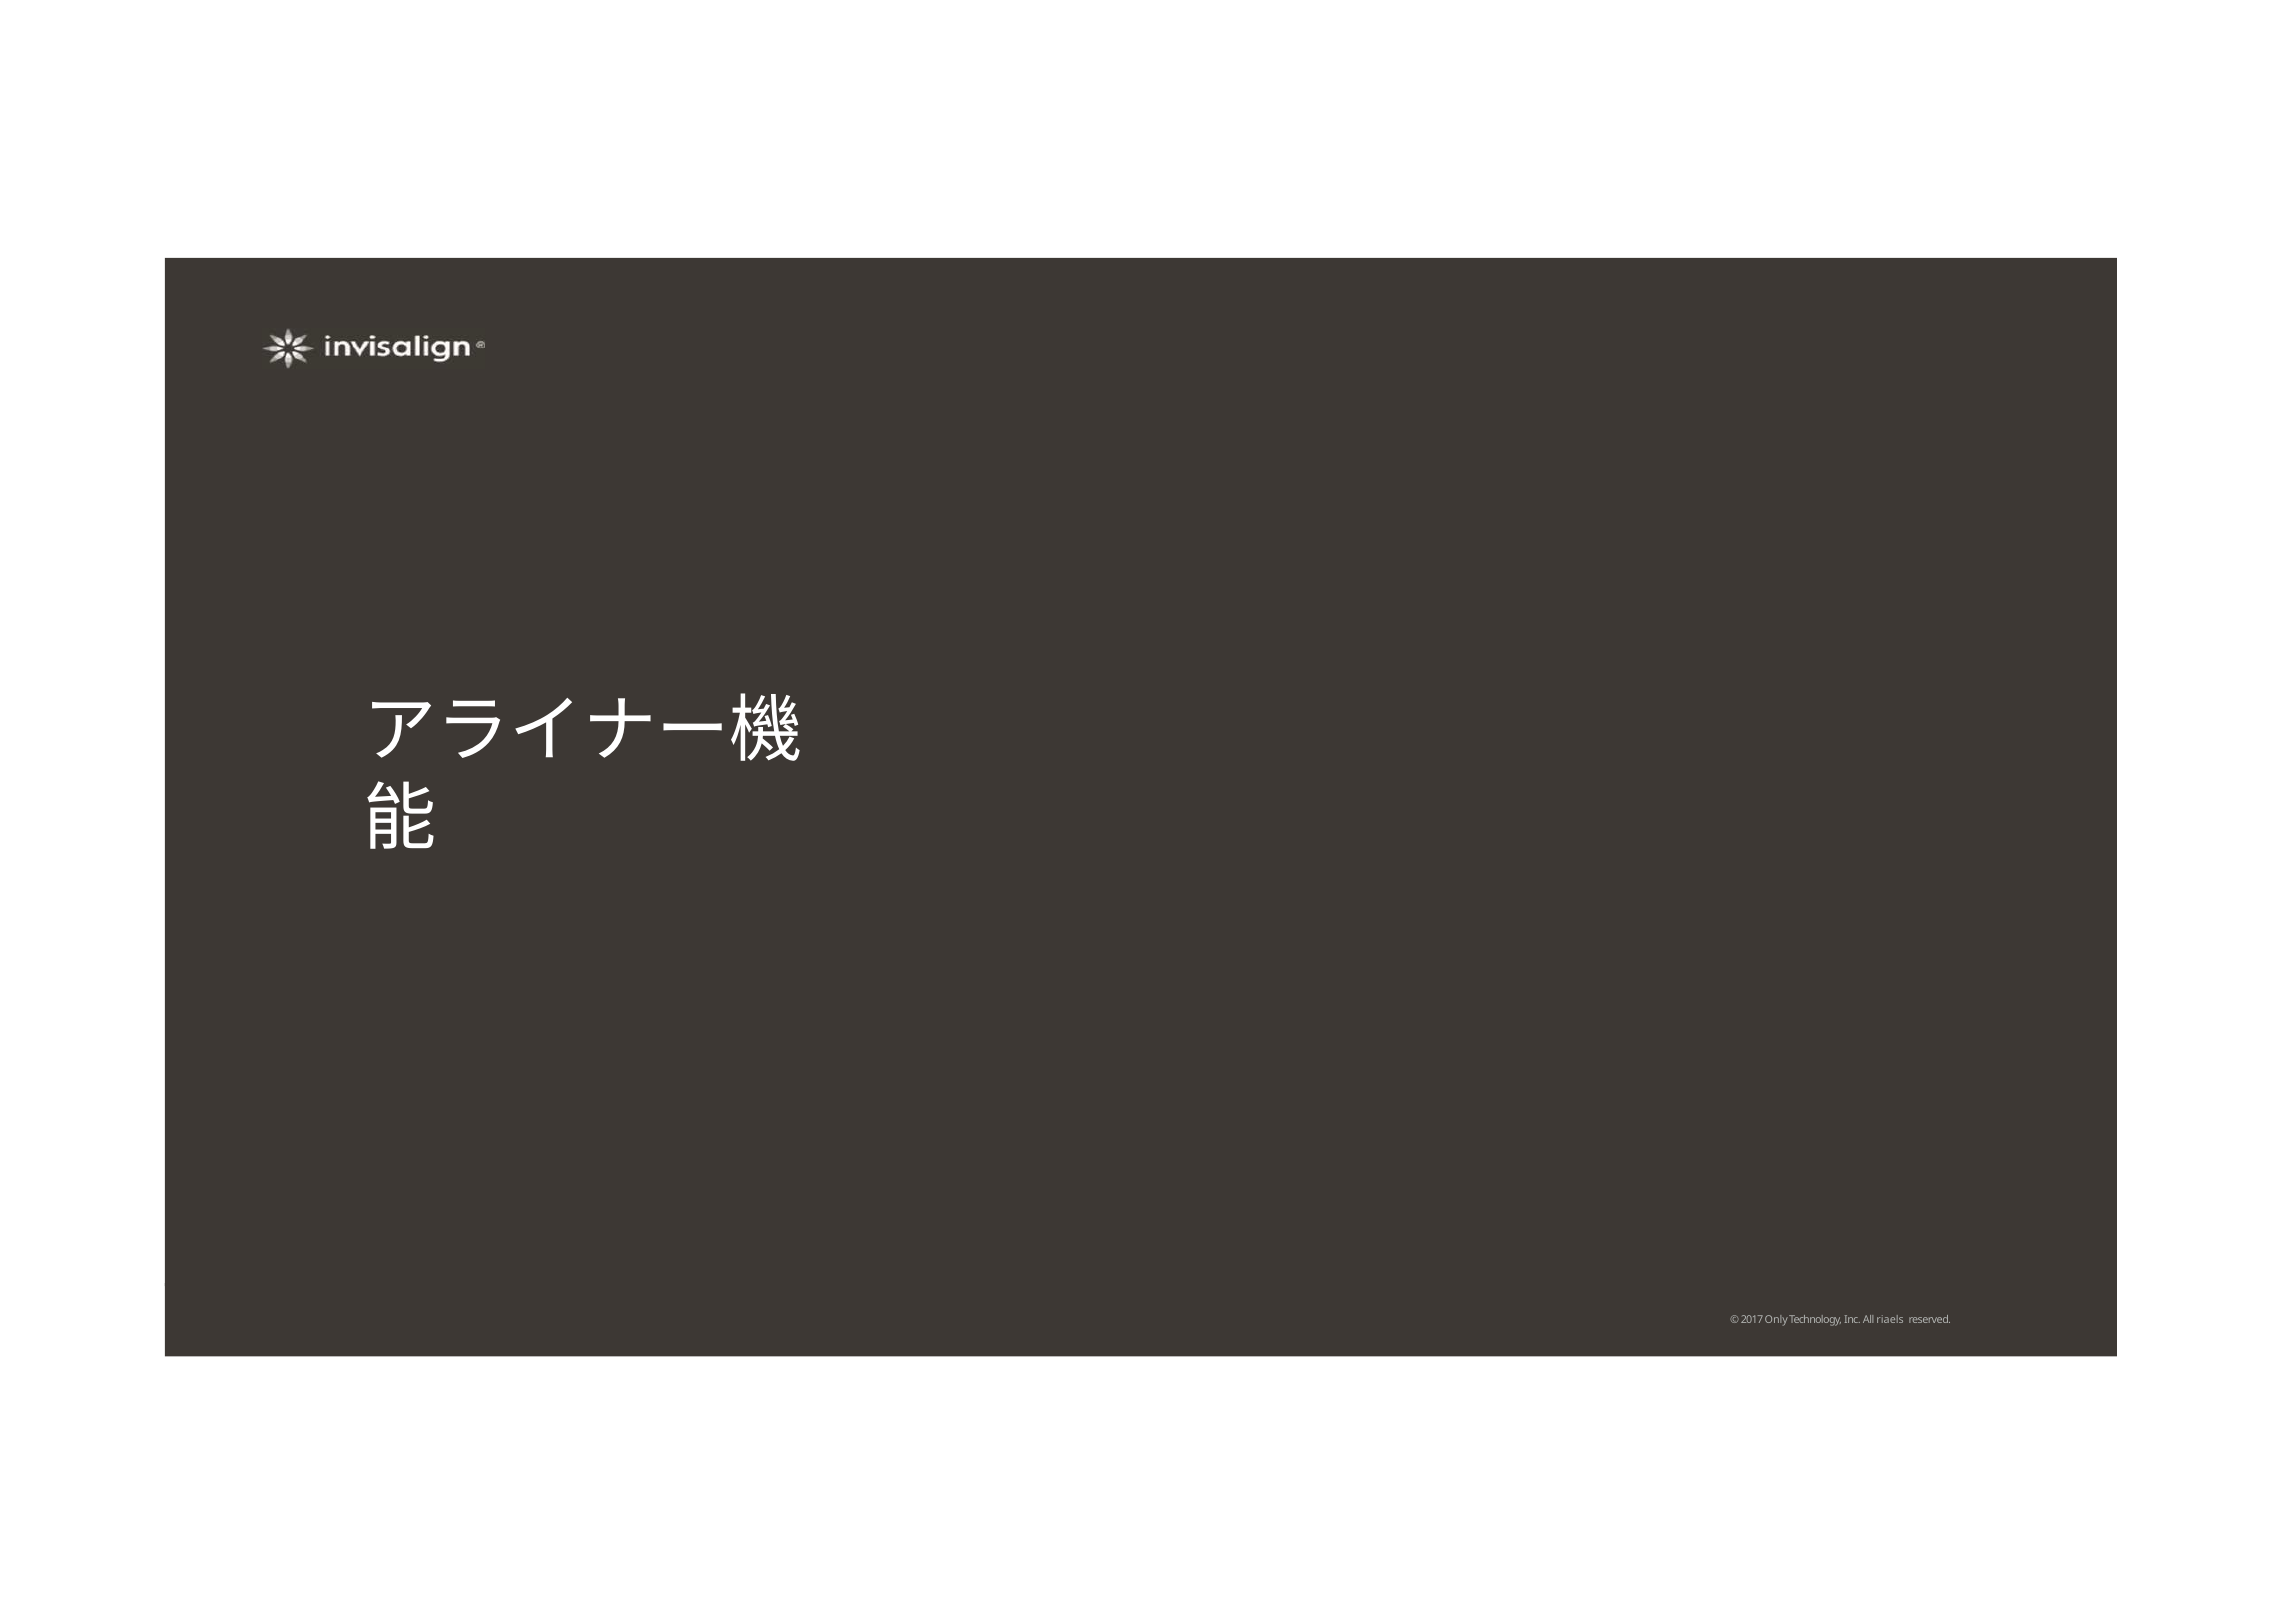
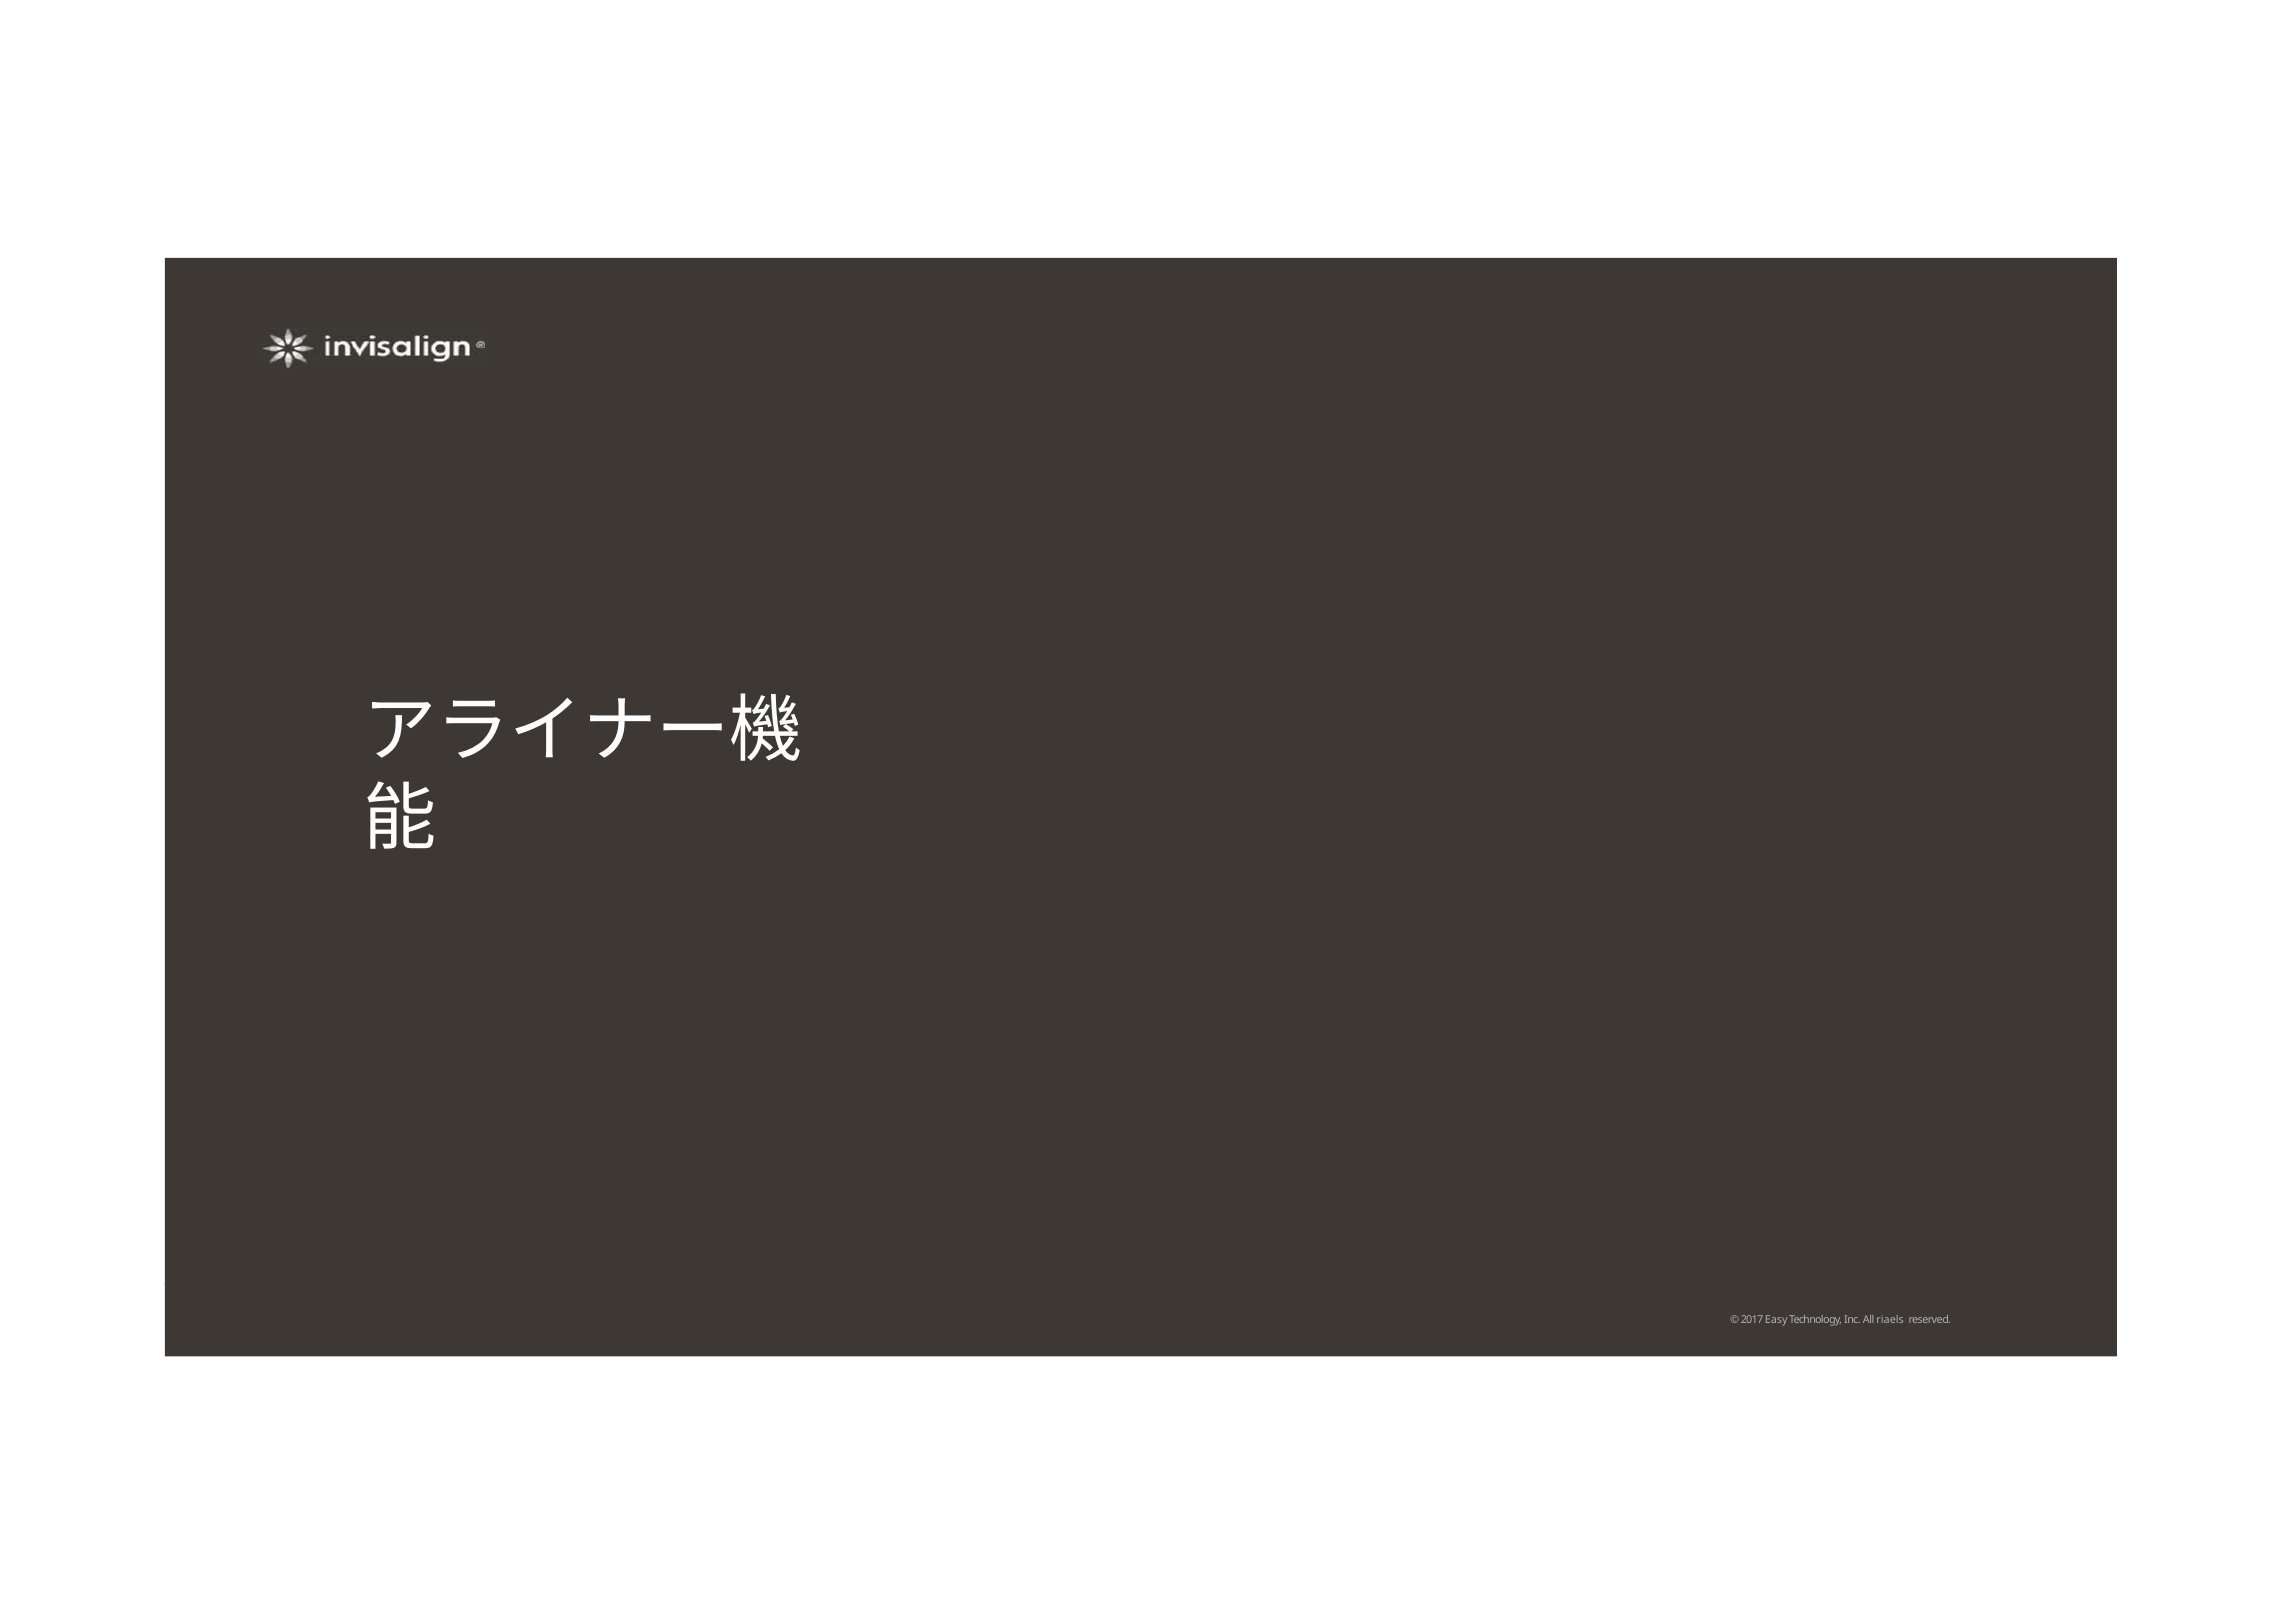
Only: Only -> Easy
